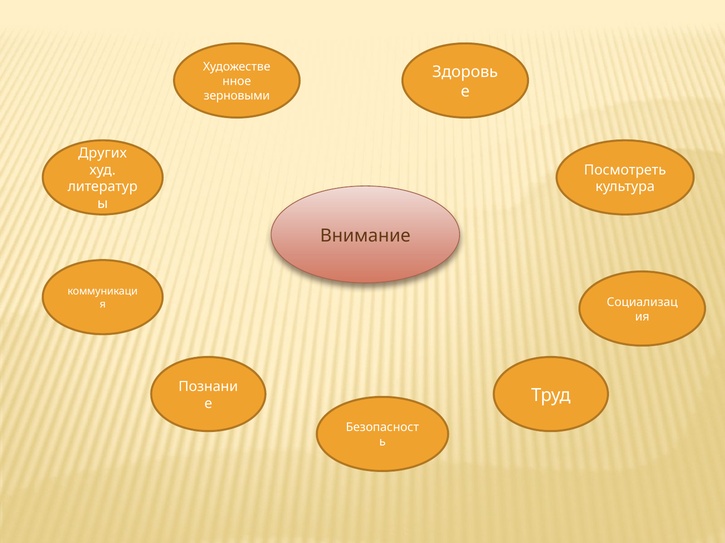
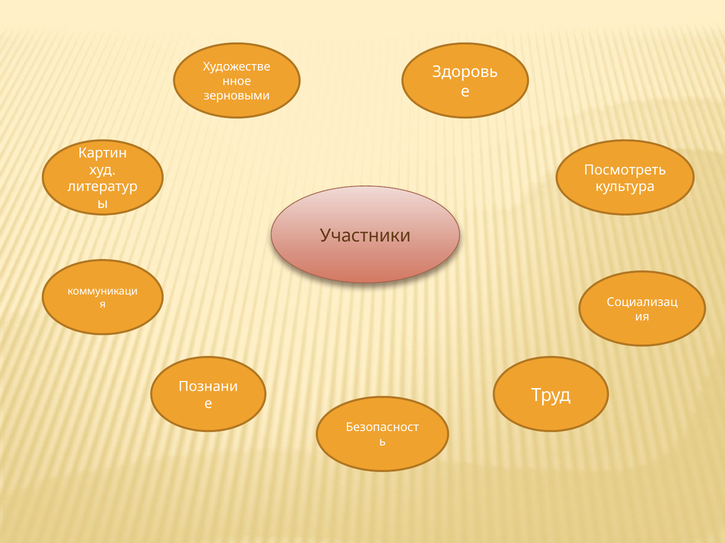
Других: Других -> Картин
Внимание: Внимание -> Участники
